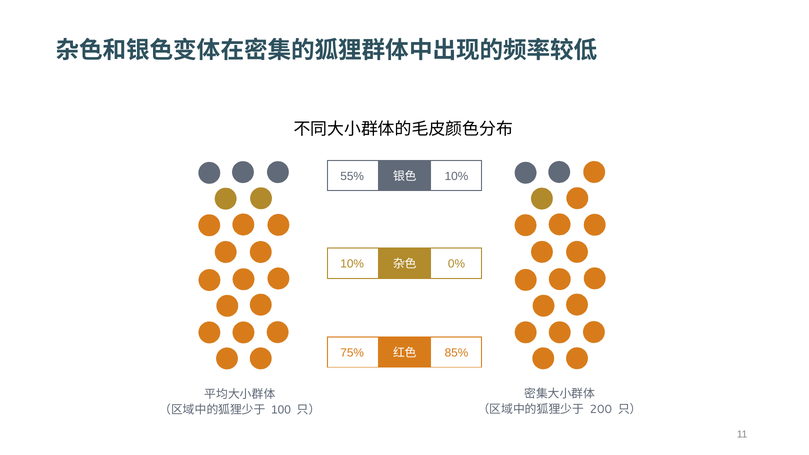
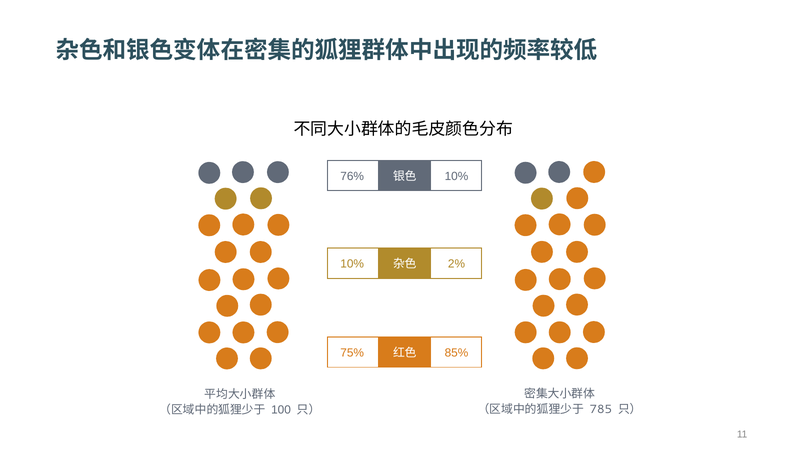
55%: 55% -> 76%
0%: 0% -> 2%
200: 200 -> 785
